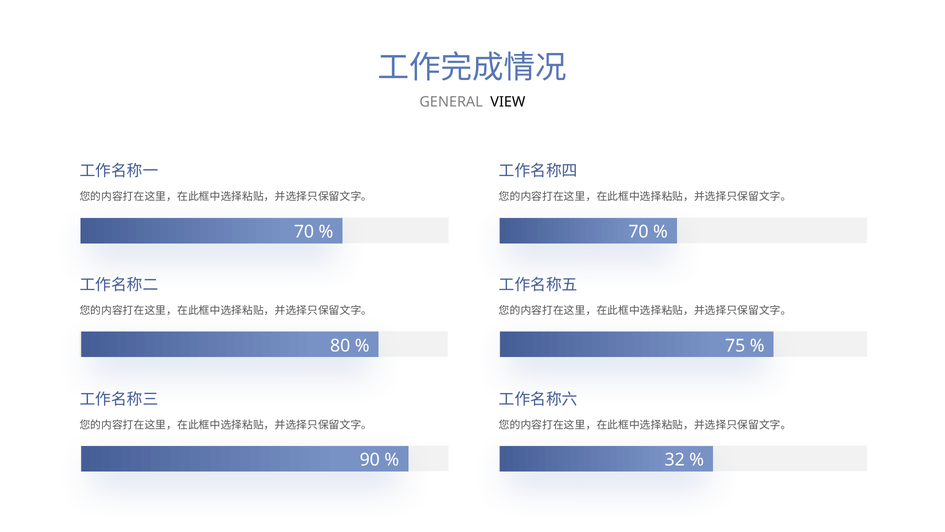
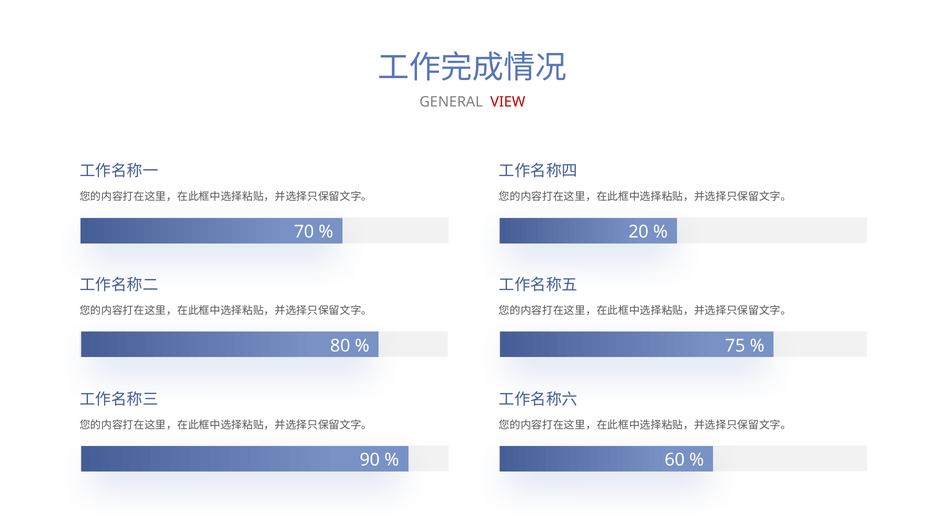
VIEW colour: black -> red
70 at (639, 232): 70 -> 20
32: 32 -> 60
